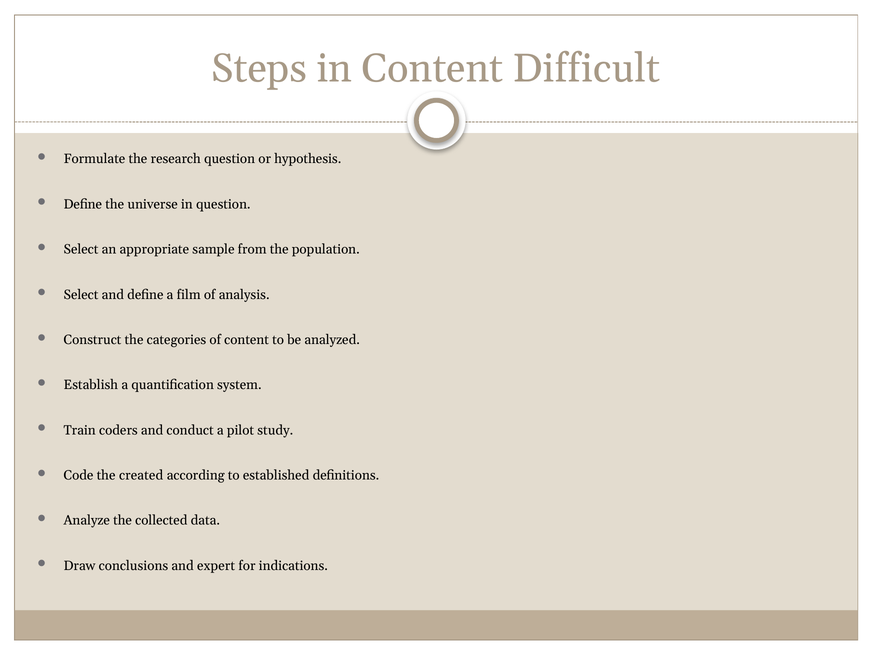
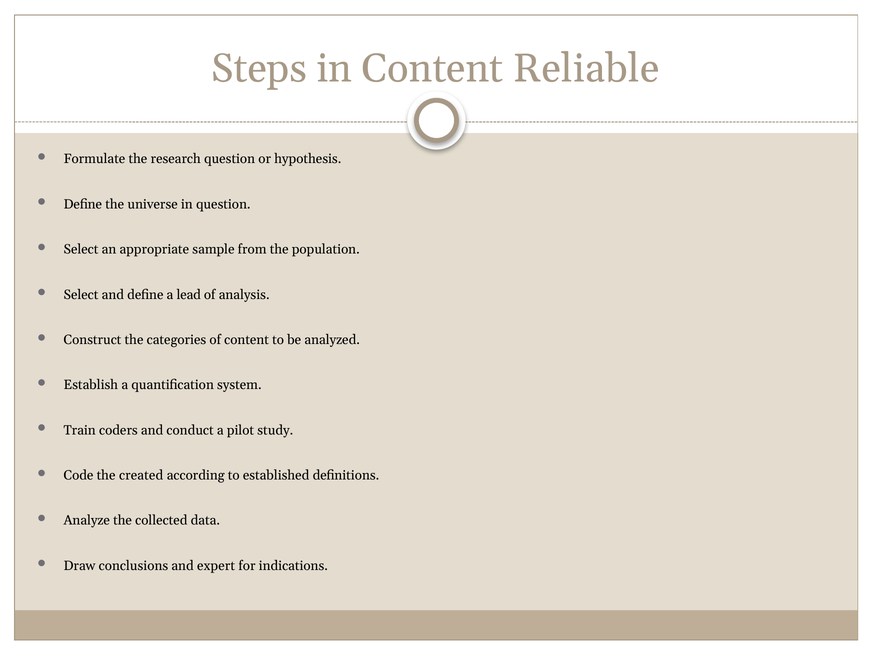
Difficult: Difficult -> Reliable
film: film -> lead
